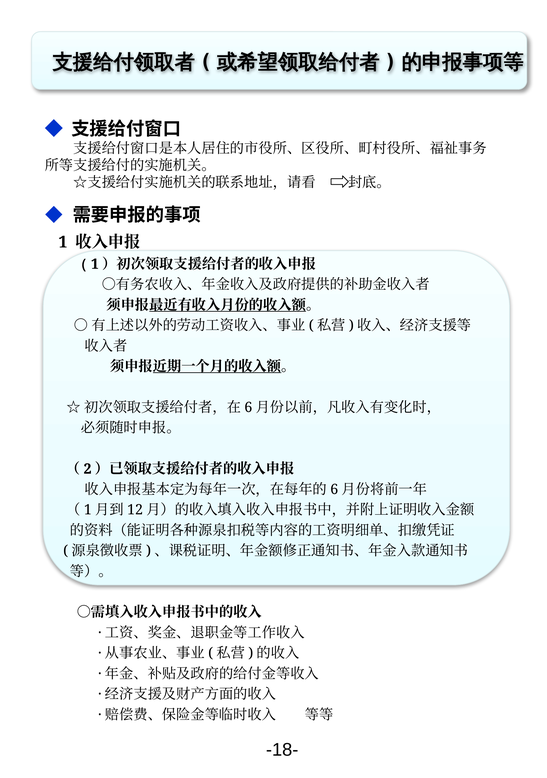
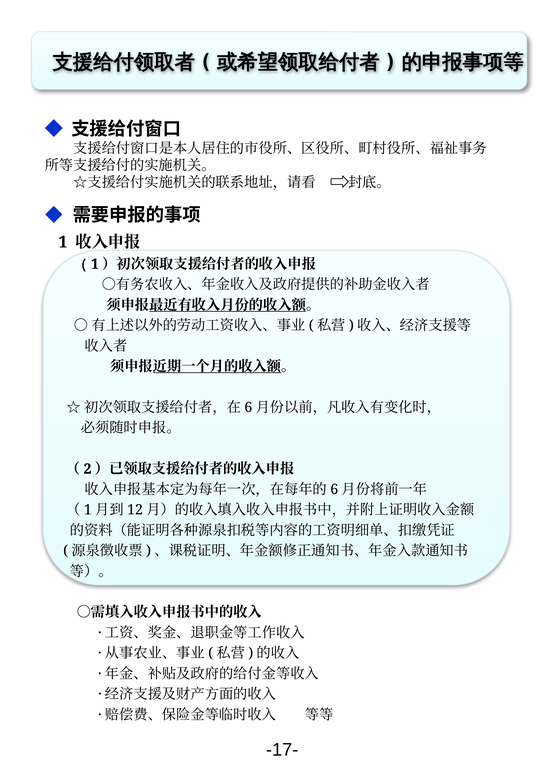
-18-: -18- -> -17-
